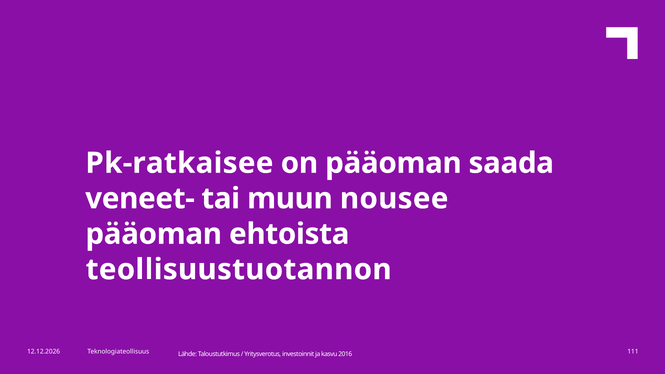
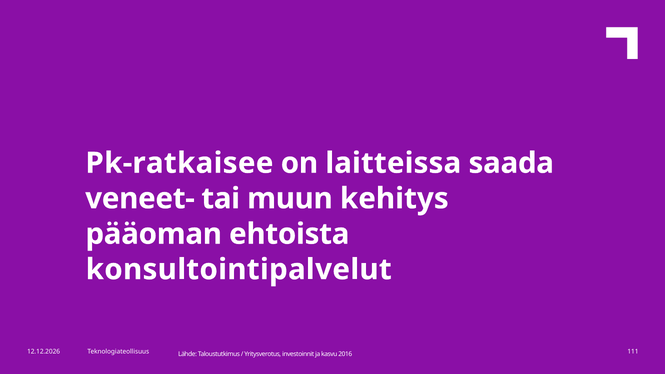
on pääoman: pääoman -> laitteissa
nousee: nousee -> kehitys
teollisuustuotannon: teollisuustuotannon -> konsultointipalvelut
